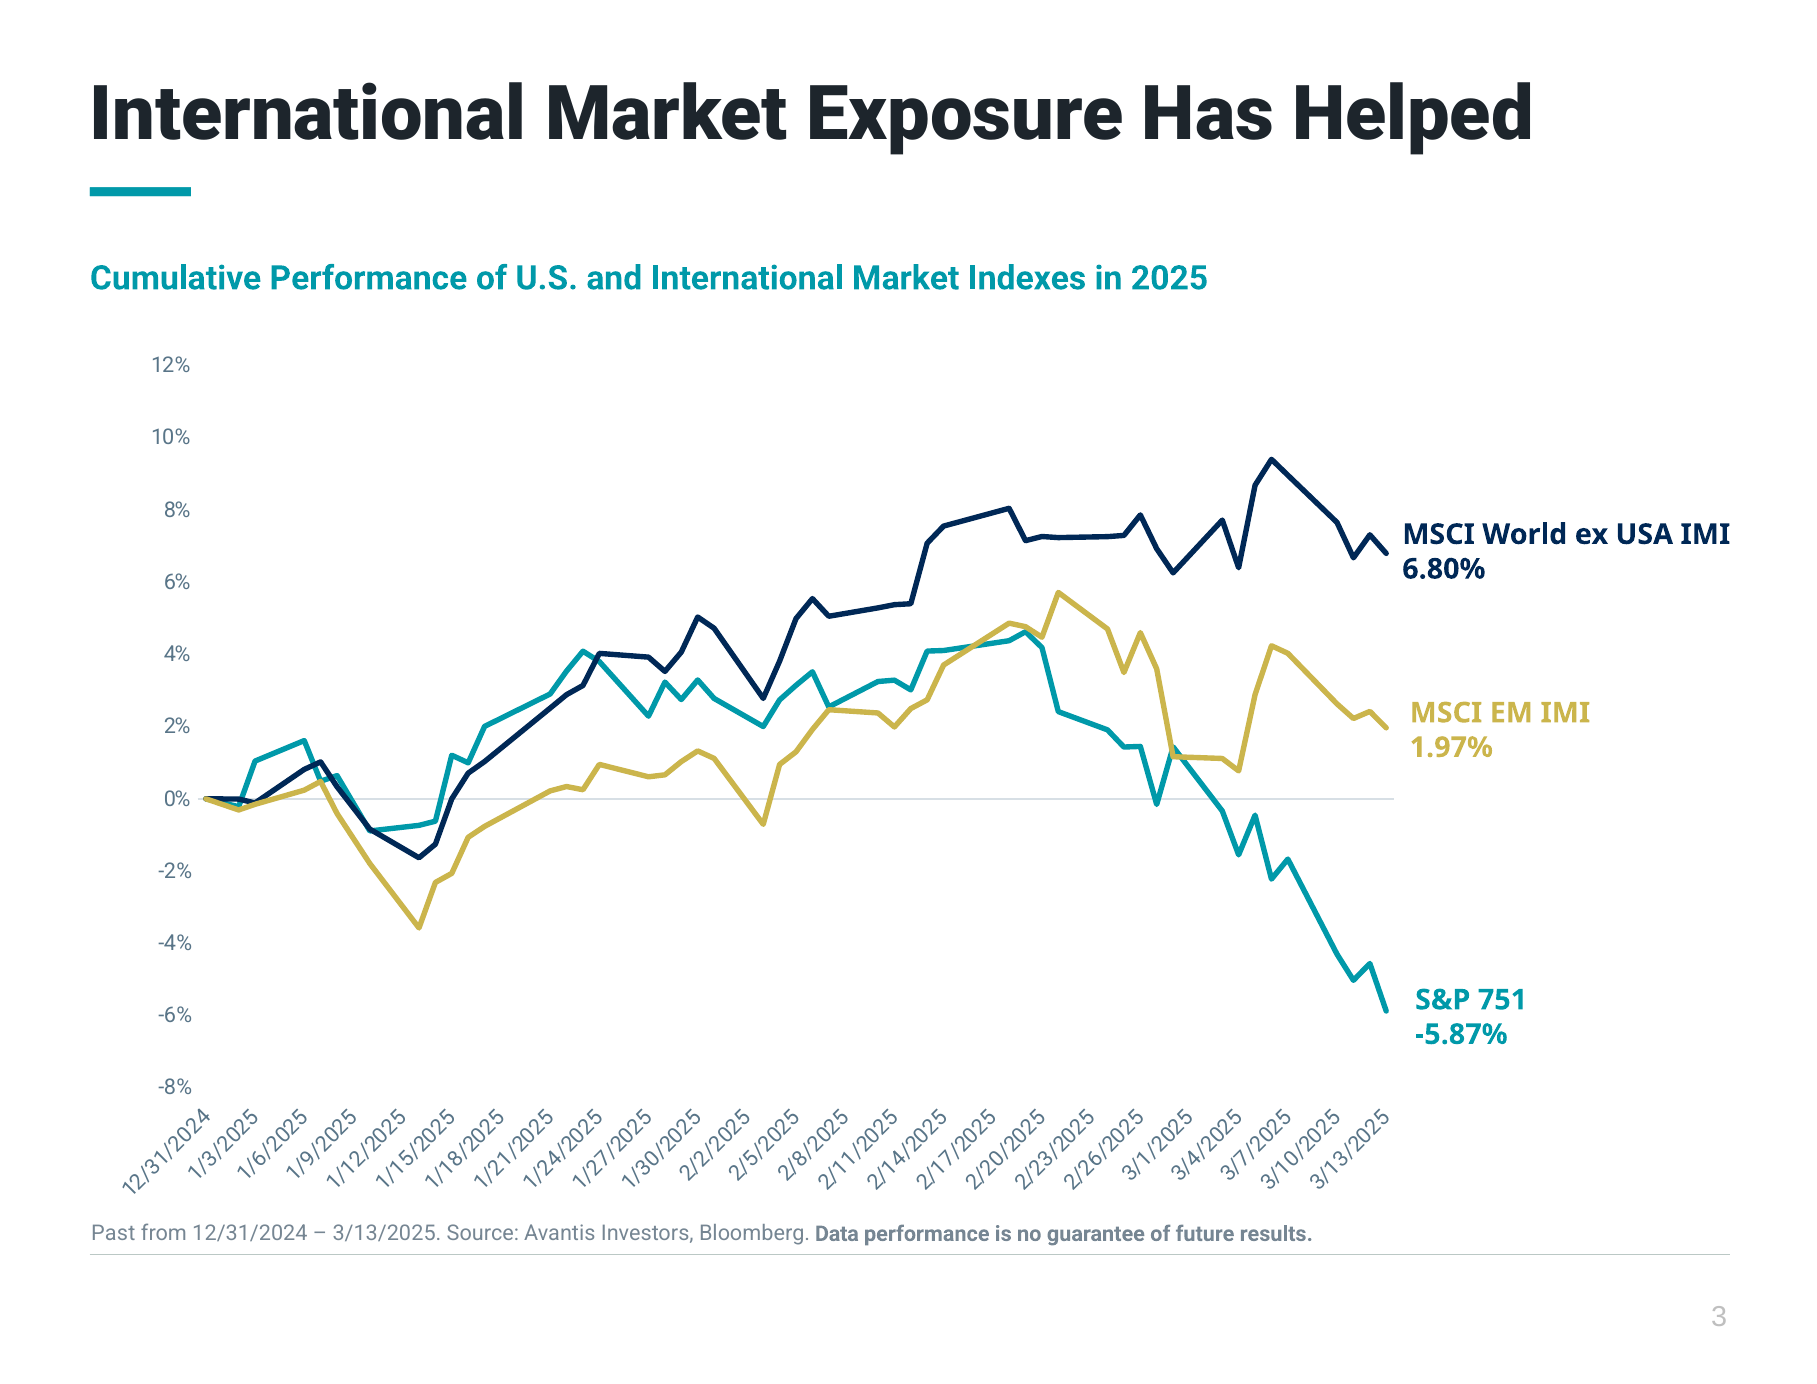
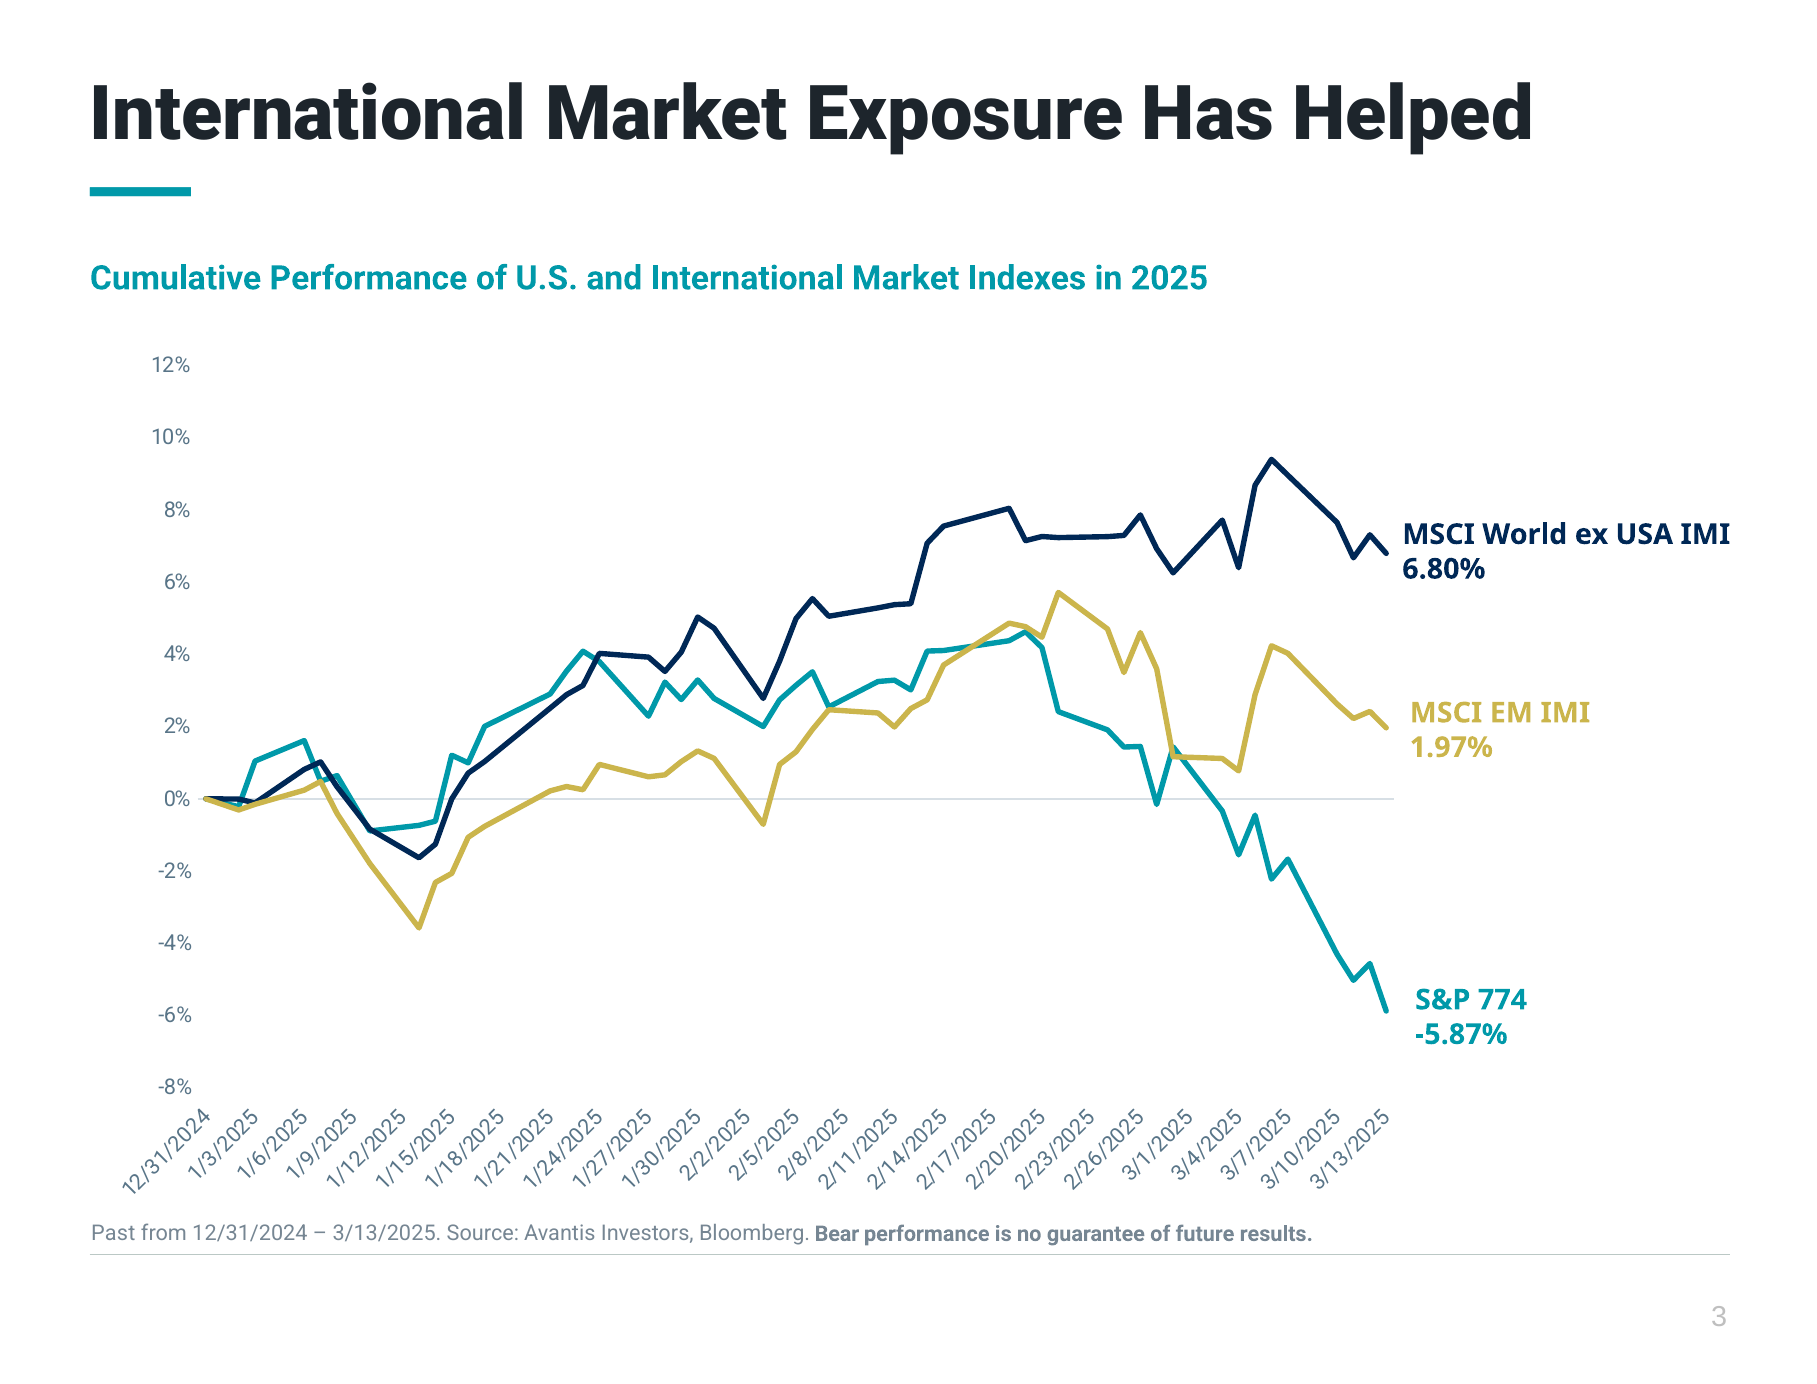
751: 751 -> 774
Data: Data -> Bear
